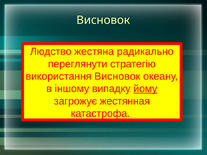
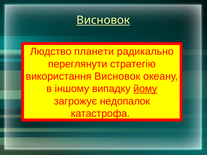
Висновок at (103, 20) underline: none -> present
жестяна: жестяна -> планети
жестянная: жестянная -> недопалок
